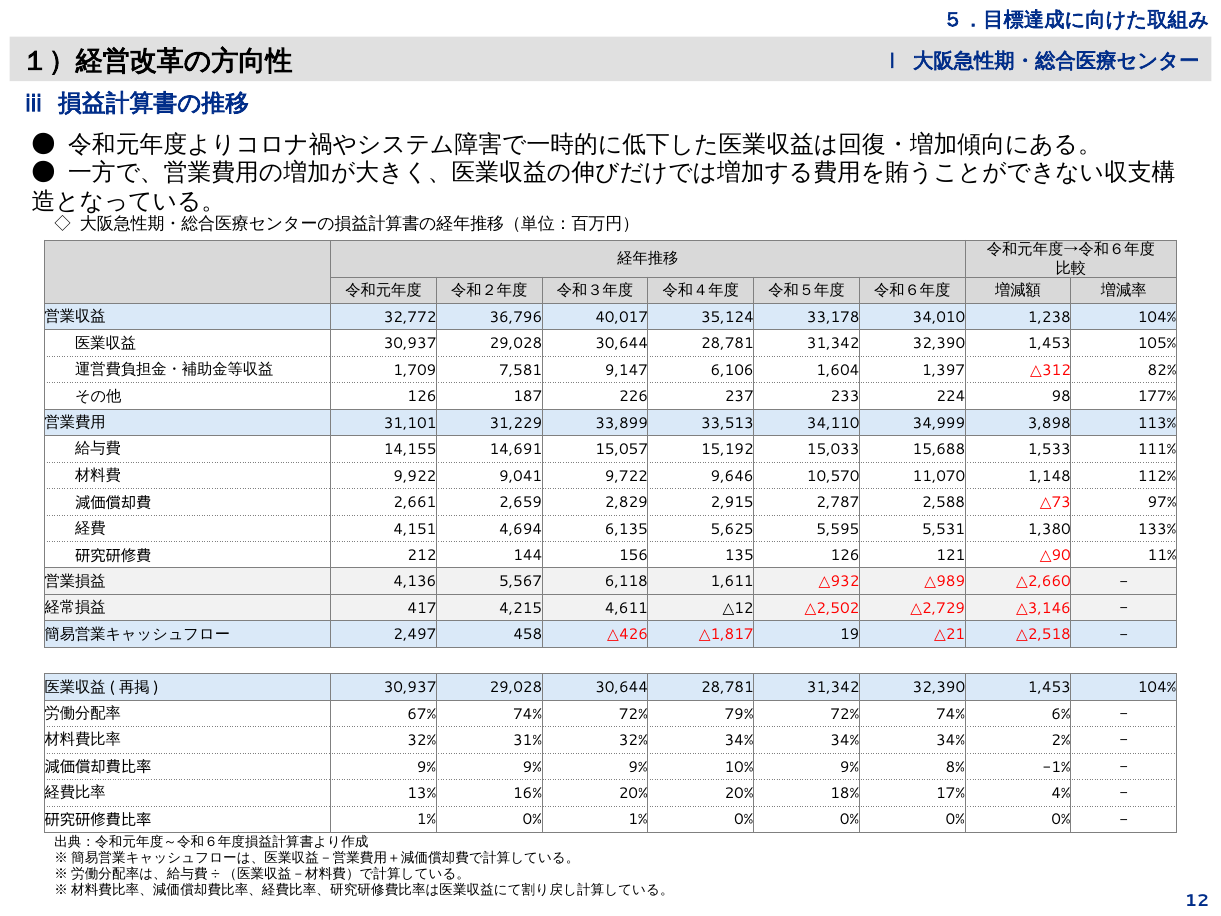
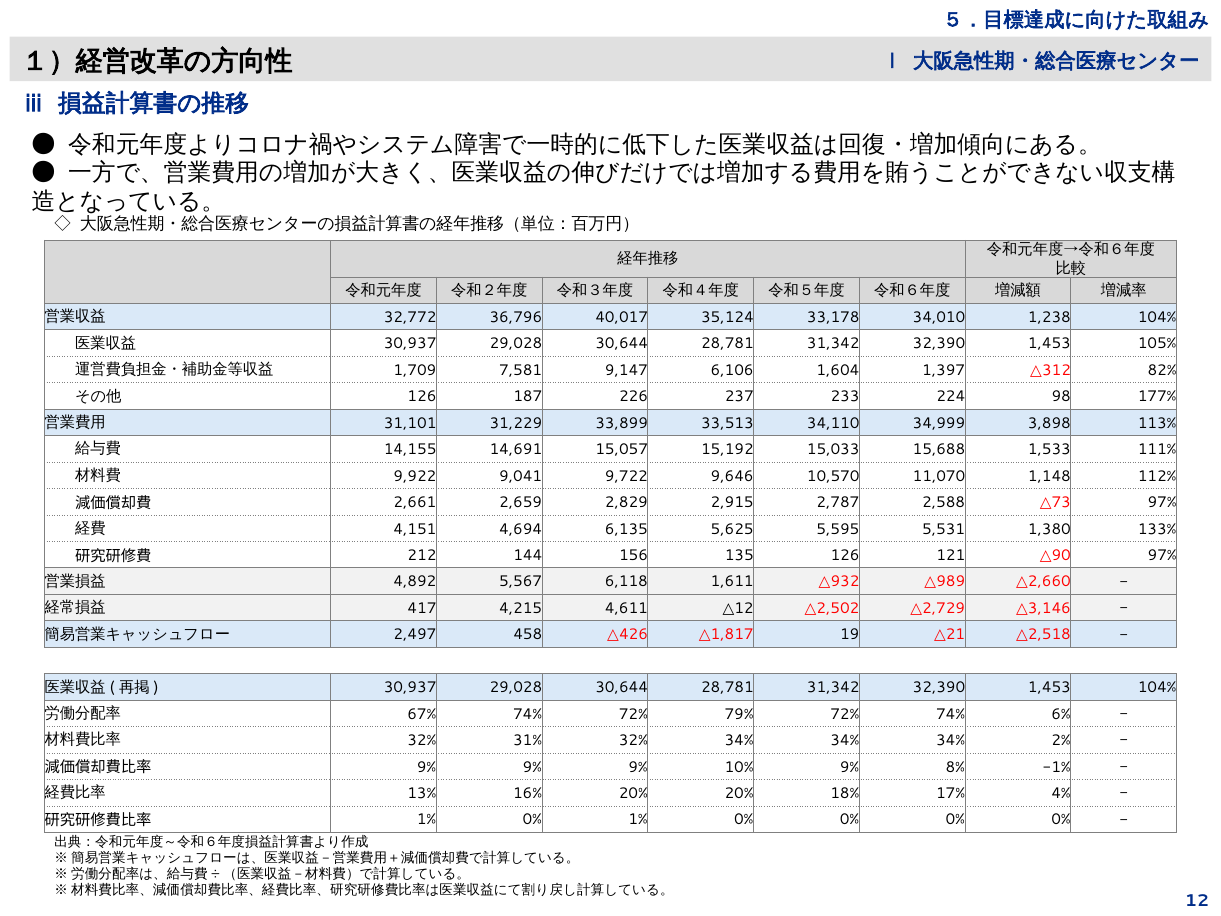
△90 11%: 11% -> 97%
4,136: 4,136 -> 4,892
